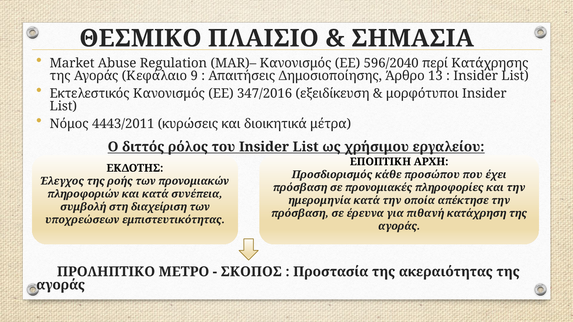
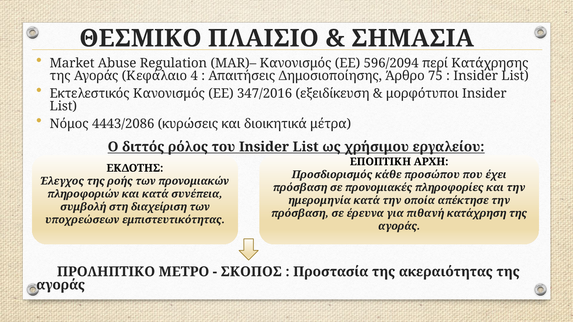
596/2040: 596/2040 -> 596/2094
9: 9 -> 4
13: 13 -> 75
4443/2011: 4443/2011 -> 4443/2086
